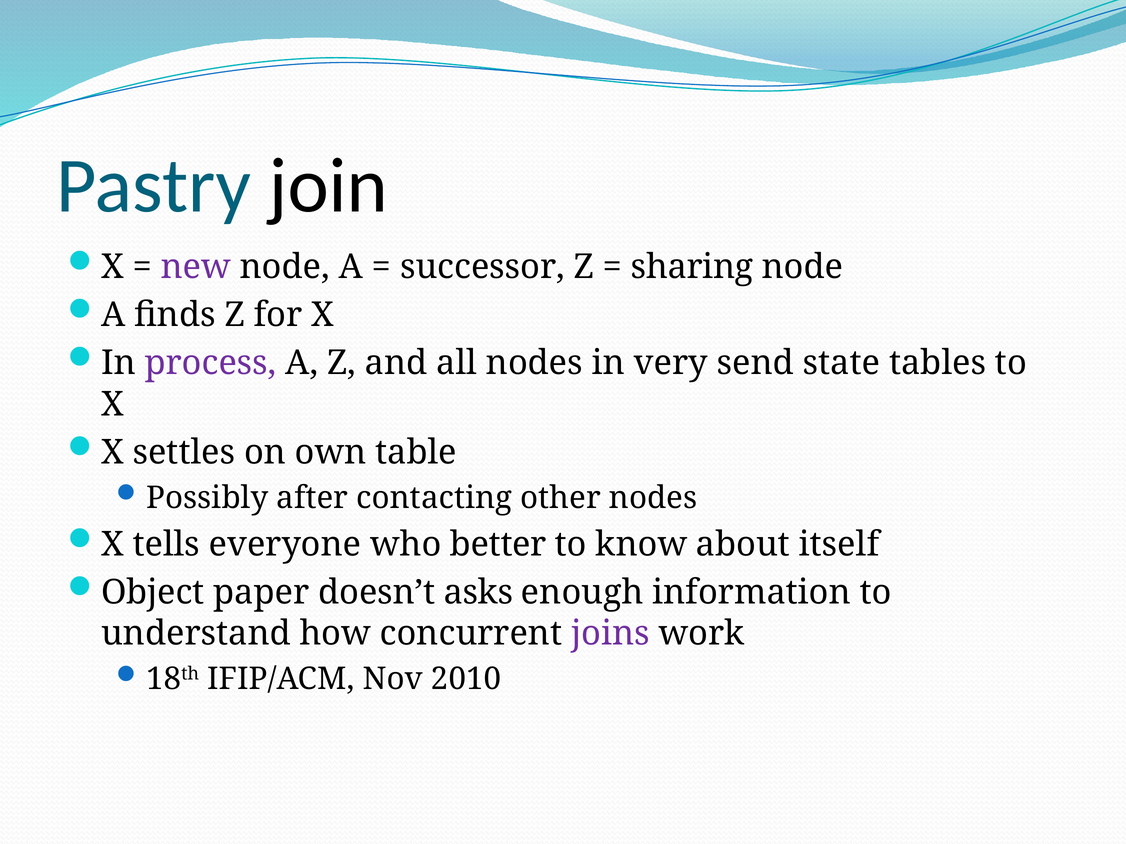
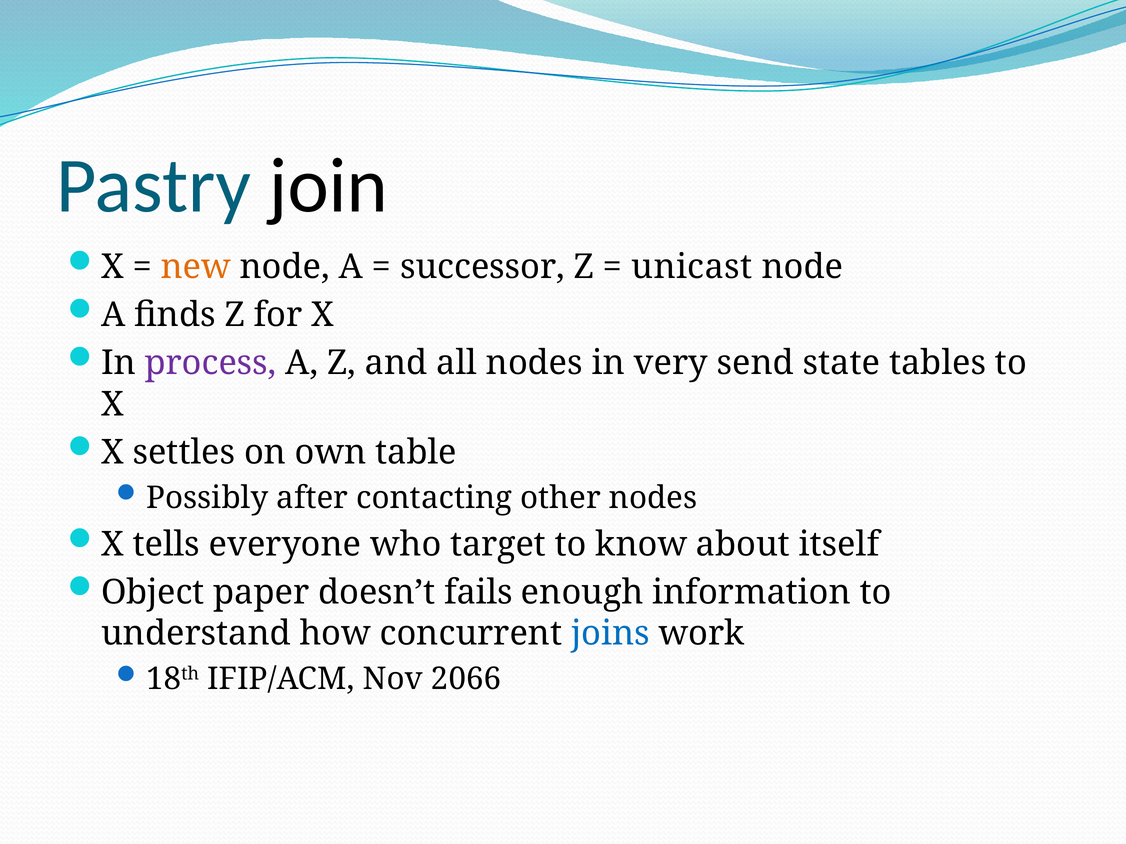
new colour: purple -> orange
sharing: sharing -> unicast
better: better -> target
asks: asks -> fails
joins colour: purple -> blue
2010: 2010 -> 2066
